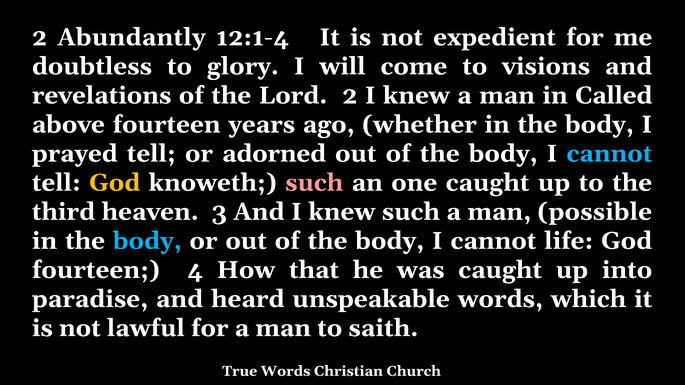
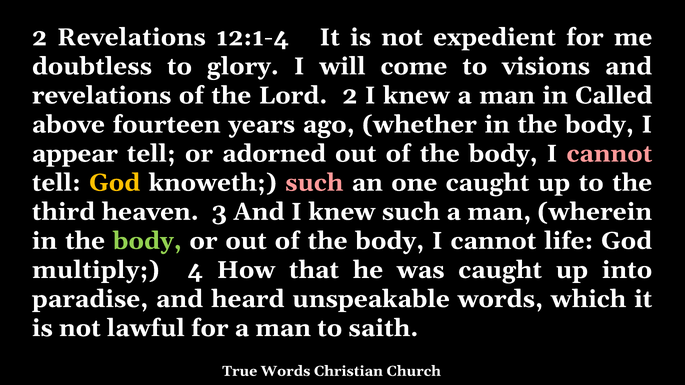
2 Abundantly: Abundantly -> Revelations
prayed: prayed -> appear
cannot at (609, 154) colour: light blue -> pink
possible: possible -> wherein
body at (147, 241) colour: light blue -> light green
fourteen at (96, 270): fourteen -> multiply
